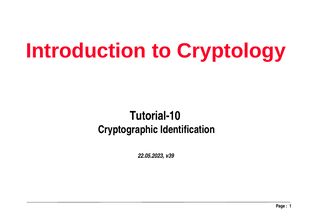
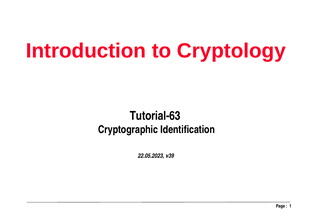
Tutorial-10: Tutorial-10 -> Tutorial-63
